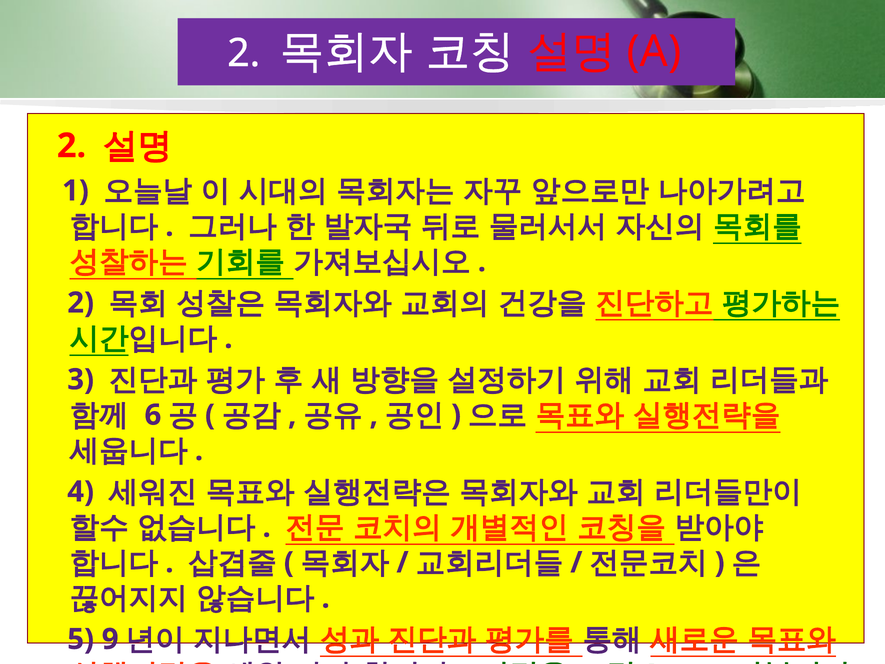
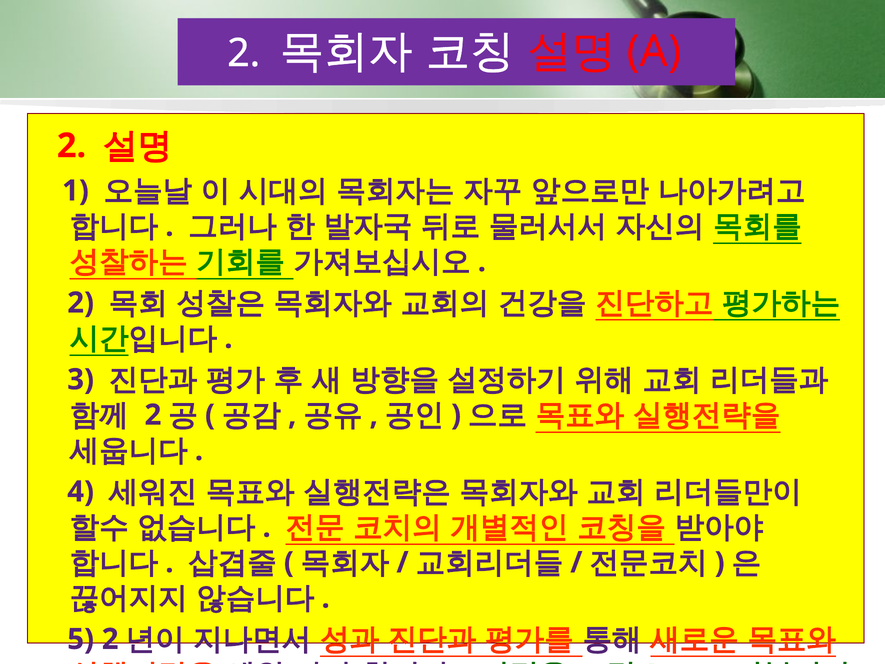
6 at (153, 415): 6 -> 2
5 9: 9 -> 2
